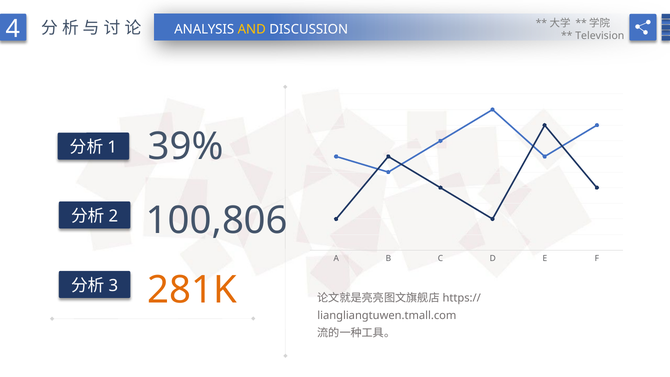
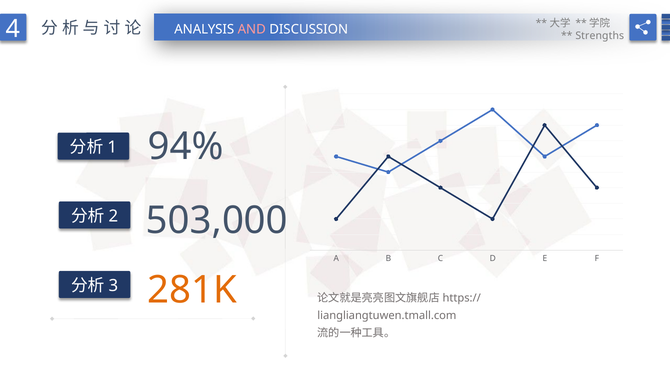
AND colour: yellow -> pink
Television: Television -> Strengths
39%: 39% -> 94%
100,806: 100,806 -> 503,000
